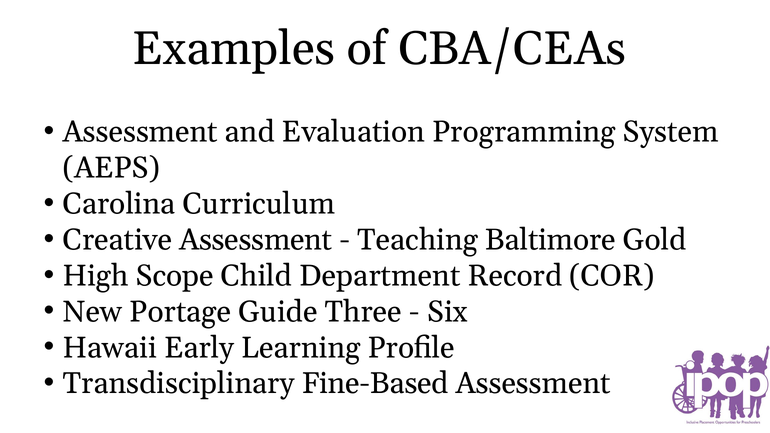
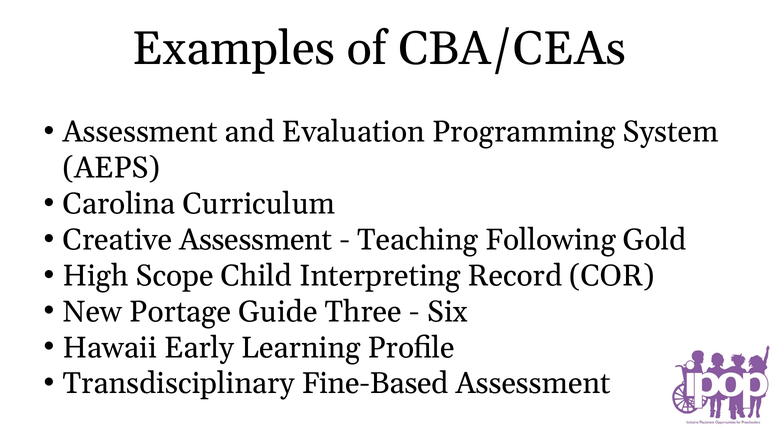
Baltimore: Baltimore -> Following
Department: Department -> Interpreting
